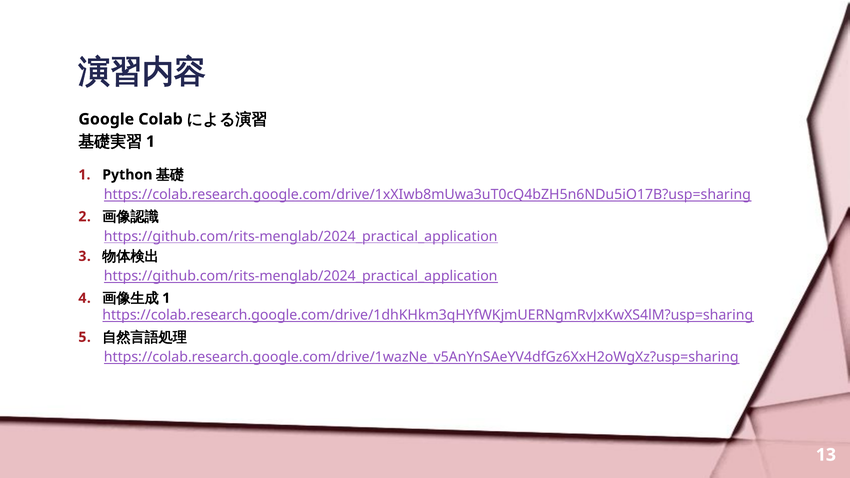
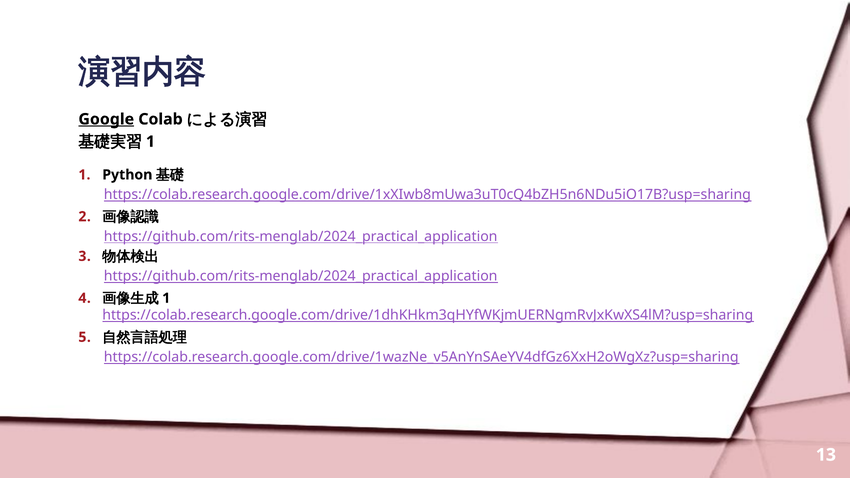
Google underline: none -> present
